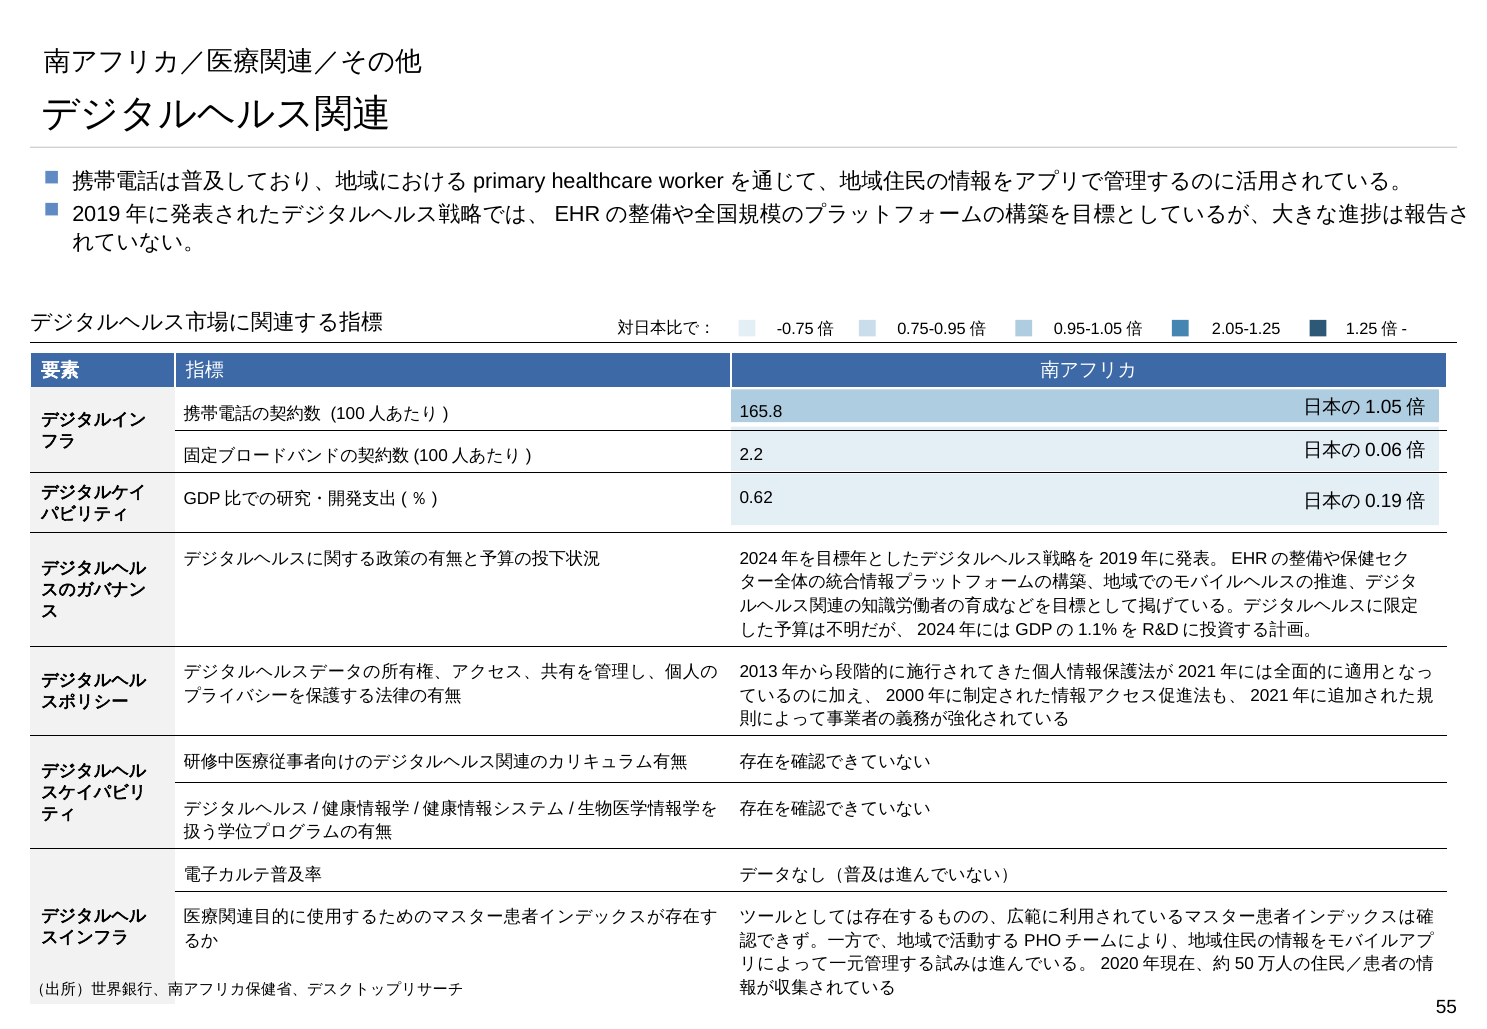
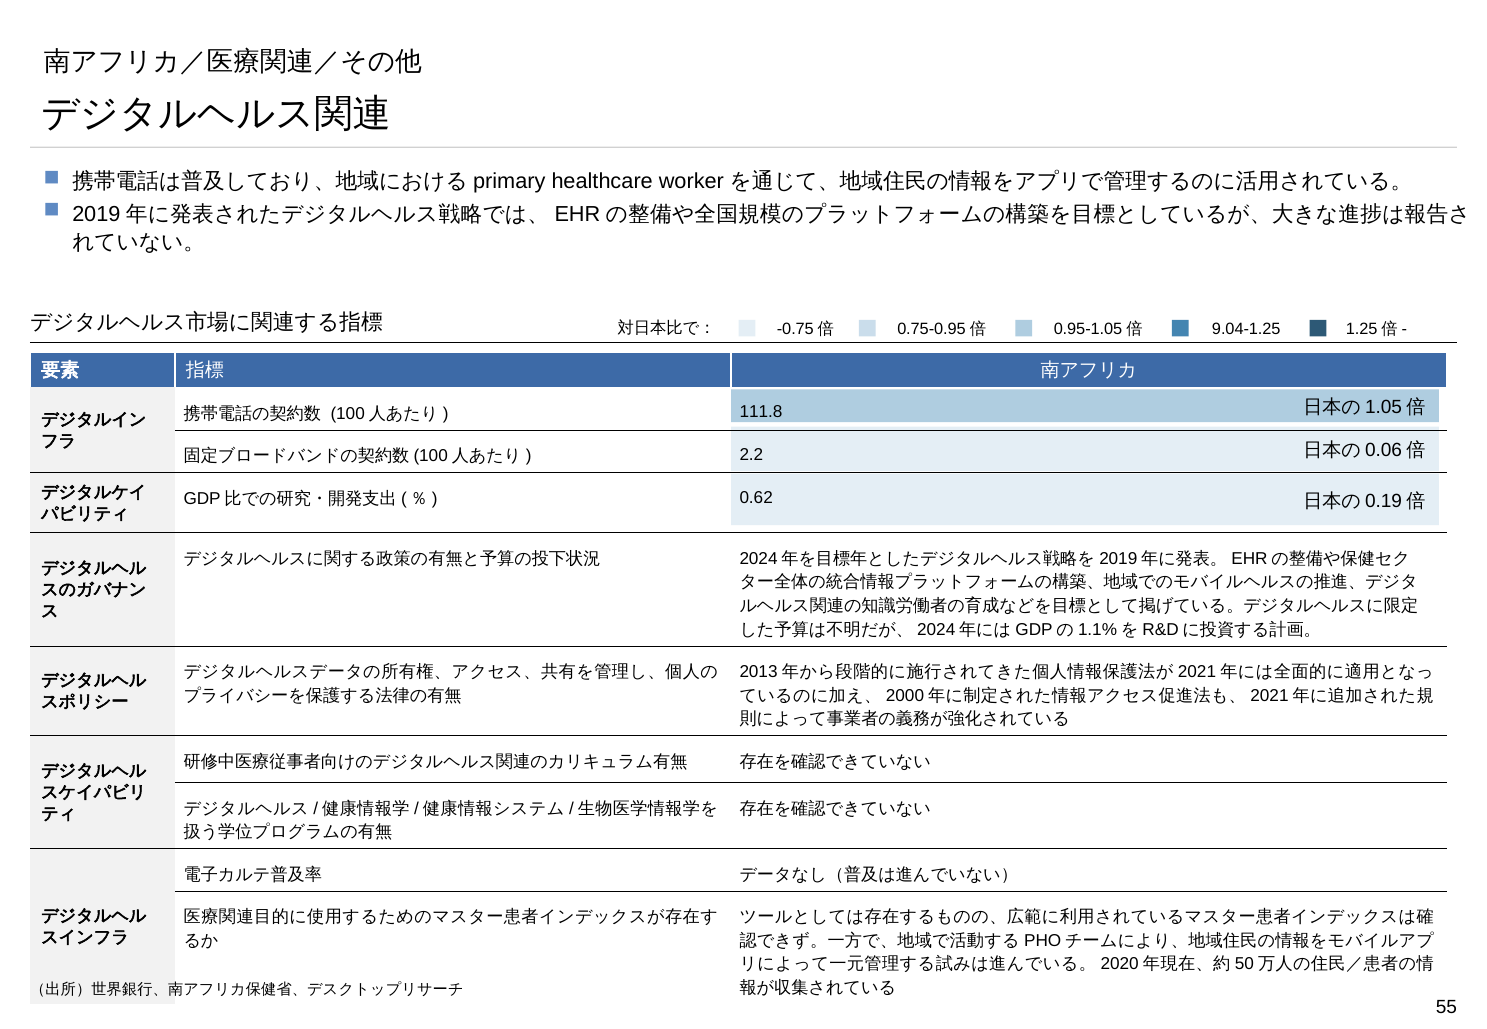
2.05-1.25: 2.05-1.25 -> 9.04-1.25
165.8: 165.8 -> 111.8
